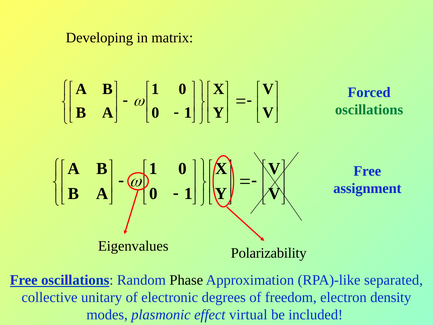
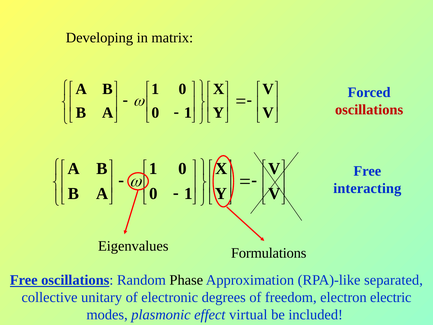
oscillations at (369, 110) colour: green -> red
assignment: assignment -> interacting
Polarizability: Polarizability -> Formulations
density: density -> electric
